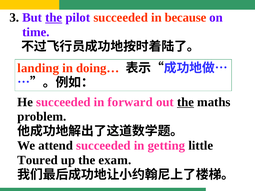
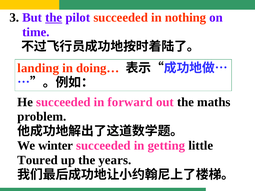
because: because -> nothing
the at (186, 102) underline: present -> none
attend: attend -> winter
exam: exam -> years
